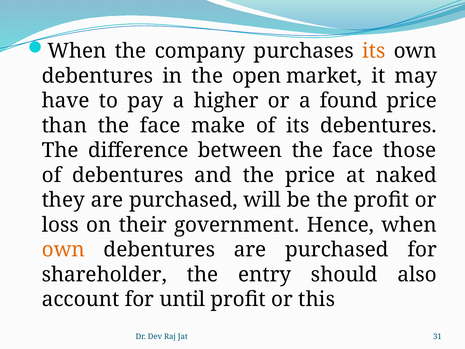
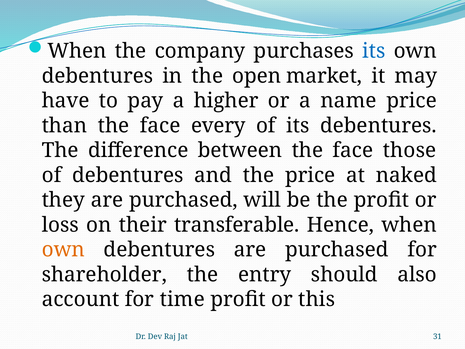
its at (374, 51) colour: orange -> blue
found: found -> name
make: make -> every
government: government -> transferable
until: until -> time
